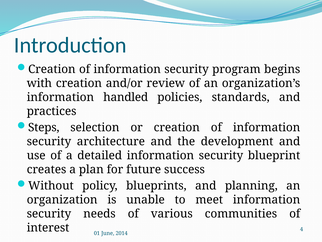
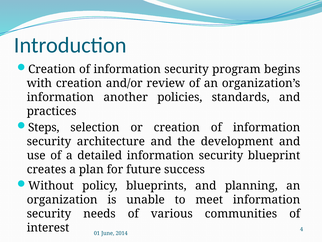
handled: handled -> another
